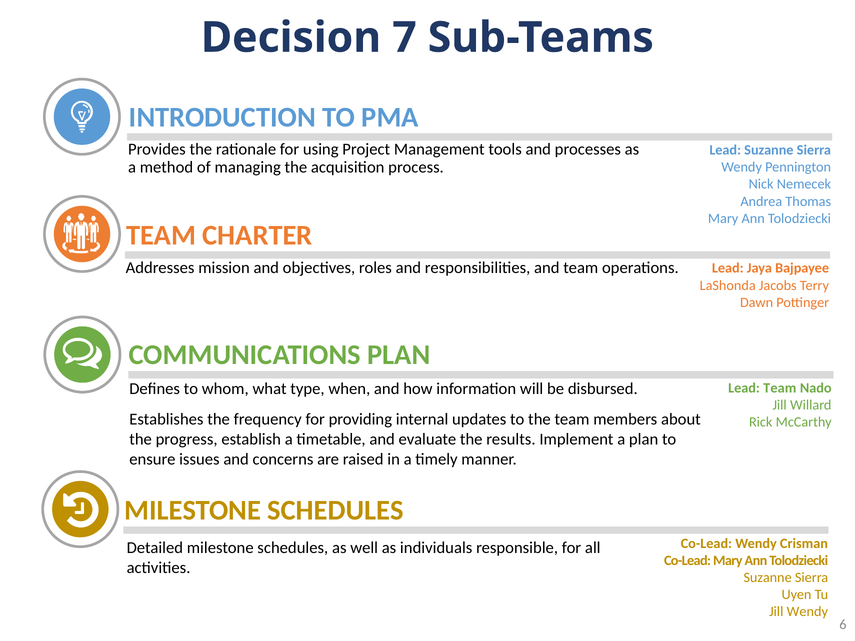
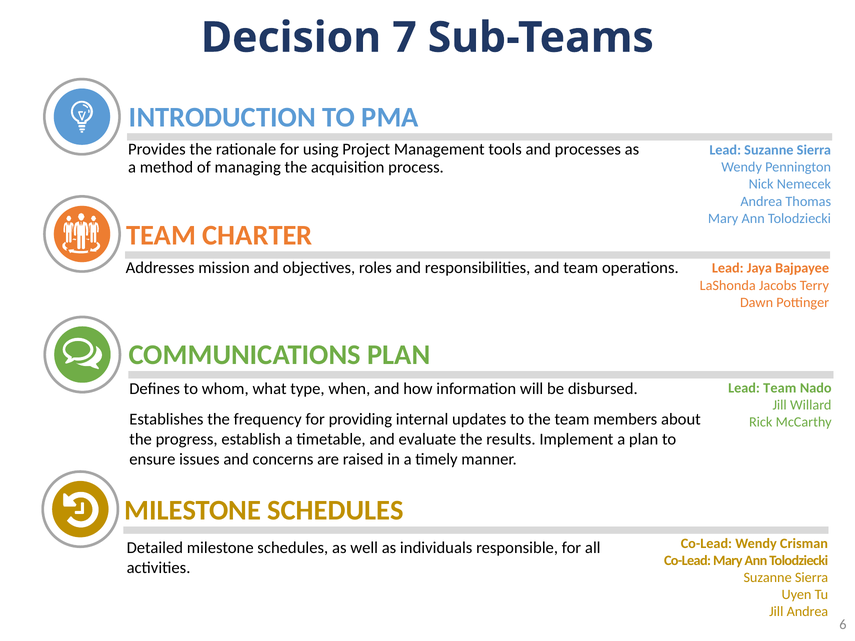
Jill Wendy: Wendy -> Andrea
